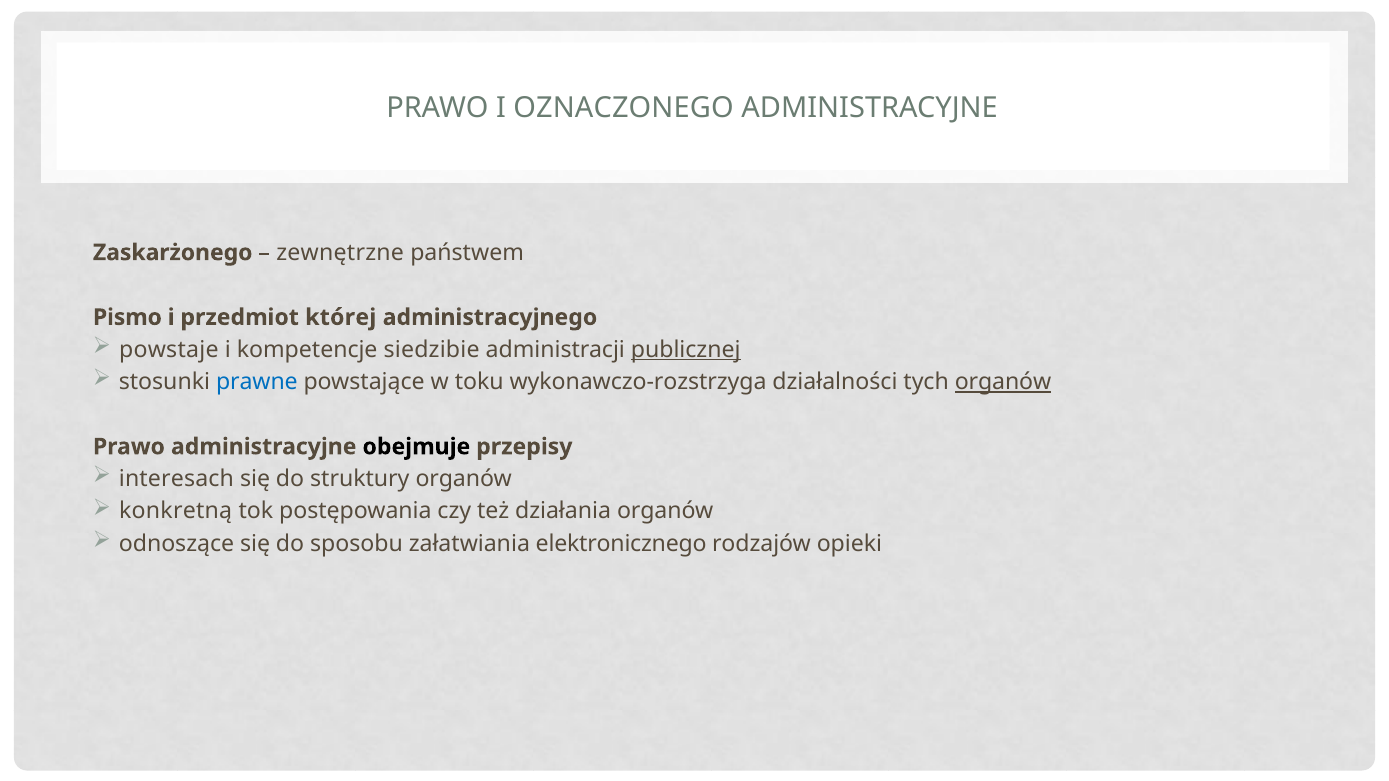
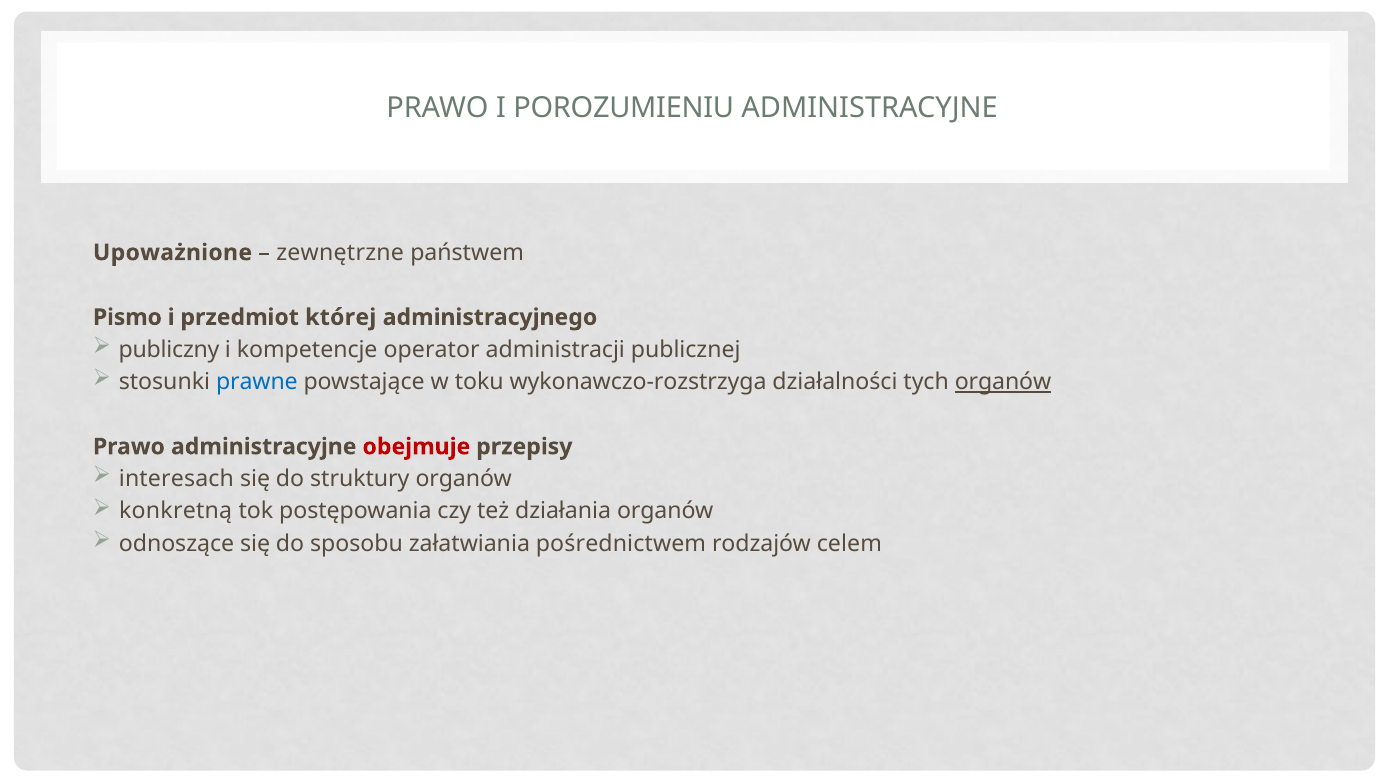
OZNACZONEGO: OZNACZONEGO -> POROZUMIENIU
Zaskarżonego: Zaskarżonego -> Upoważnione
powstaje: powstaje -> publiczny
siedzibie: siedzibie -> operator
publicznej underline: present -> none
obejmuje colour: black -> red
elektronicznego: elektronicznego -> pośrednictwem
opieki: opieki -> celem
